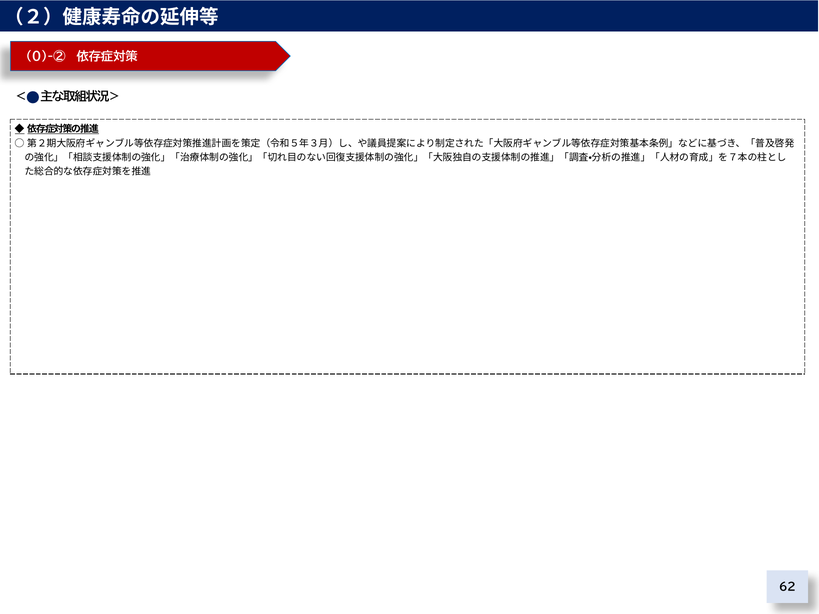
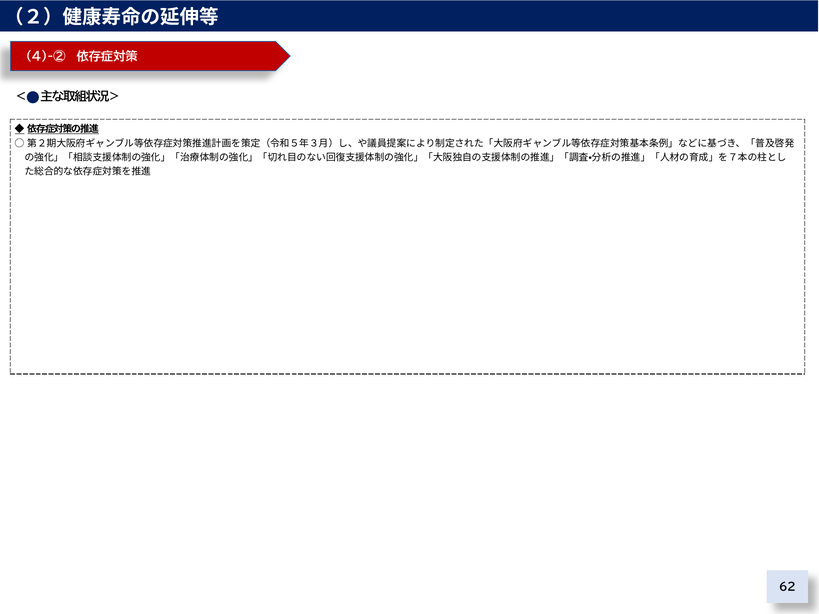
0)-②: 0)-② -> 4)-②
